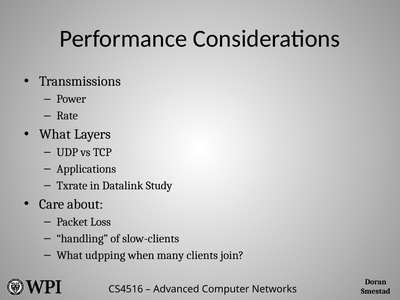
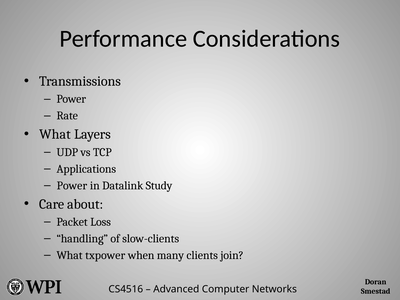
Txrate at (72, 186): Txrate -> Power
udpping: udpping -> txpower
